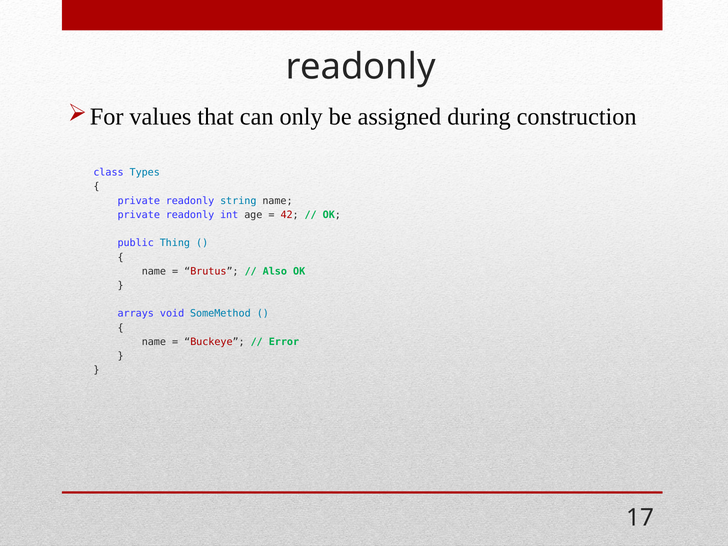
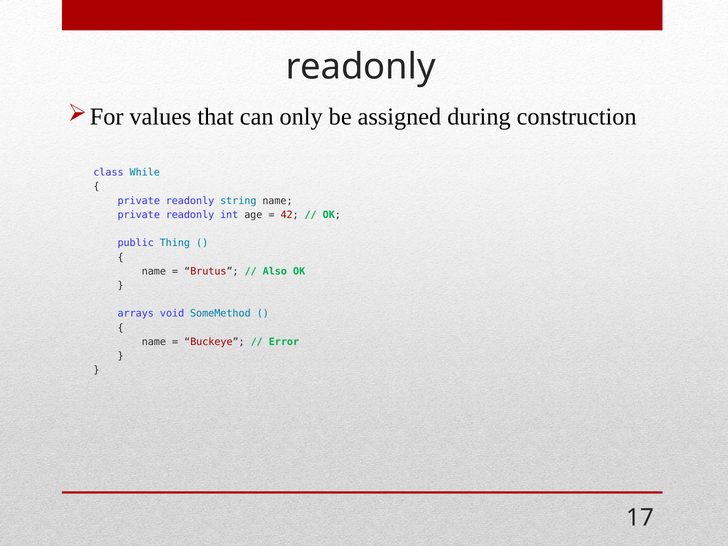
Types: Types -> While
